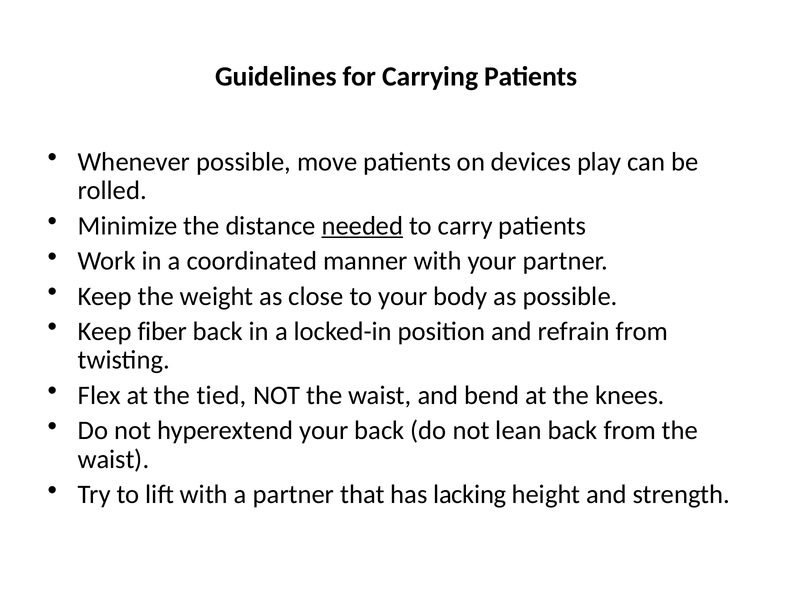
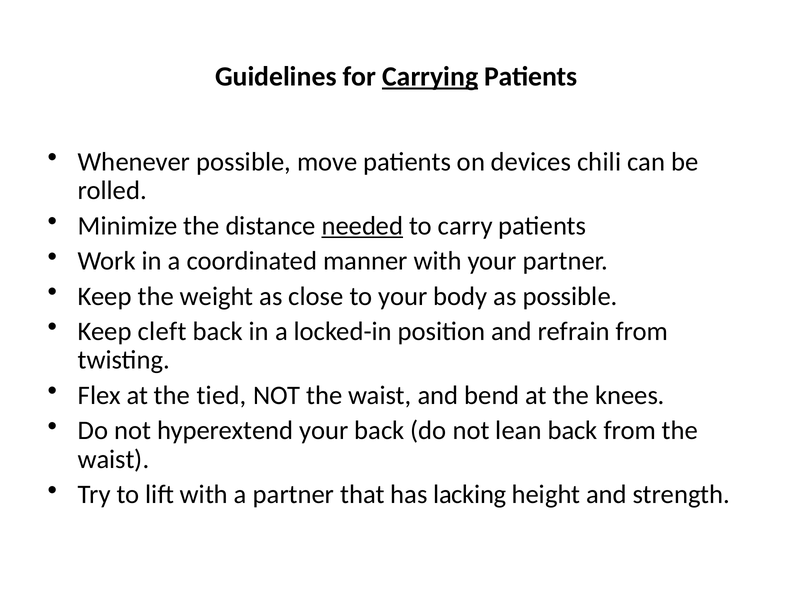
Carrying underline: none -> present
play: play -> chili
fiber: fiber -> cleft
